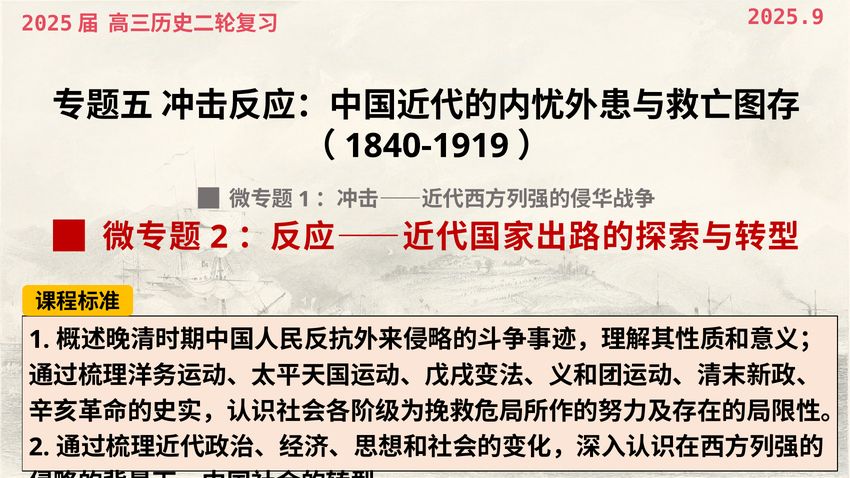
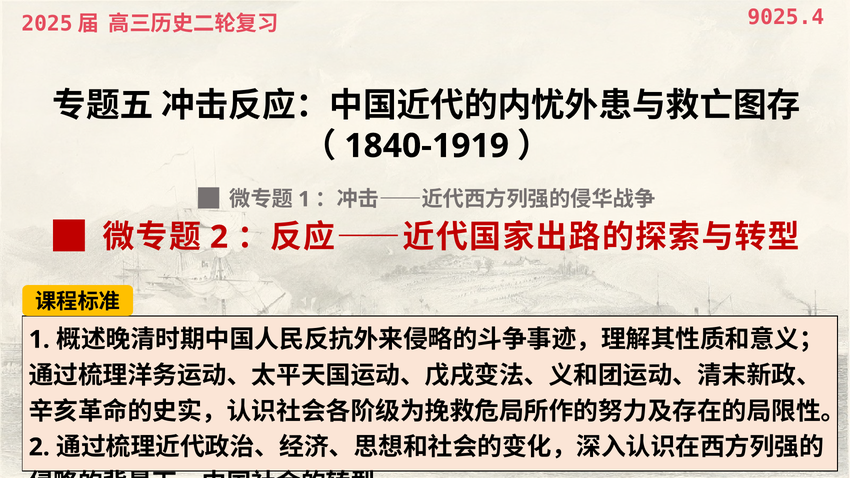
2025.9: 2025.9 -> 9025.4
